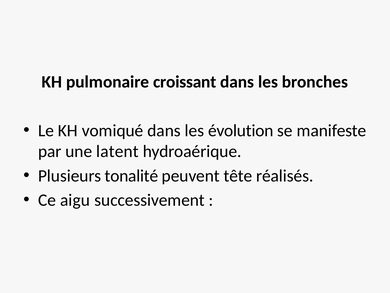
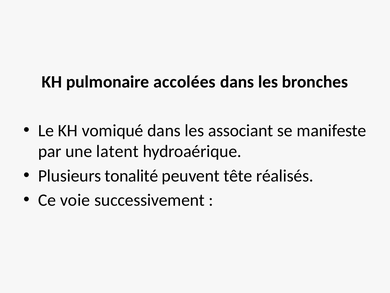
croissant: croissant -> accolées
évolution: évolution -> associant
aigu: aigu -> voie
